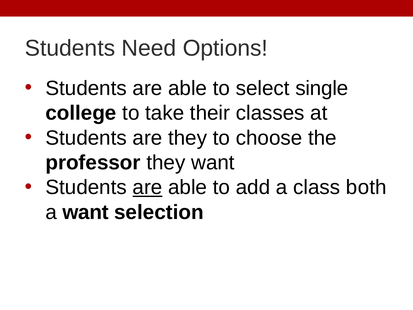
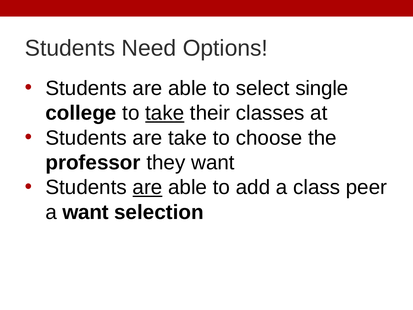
take at (165, 113) underline: none -> present
are they: they -> take
both: both -> peer
